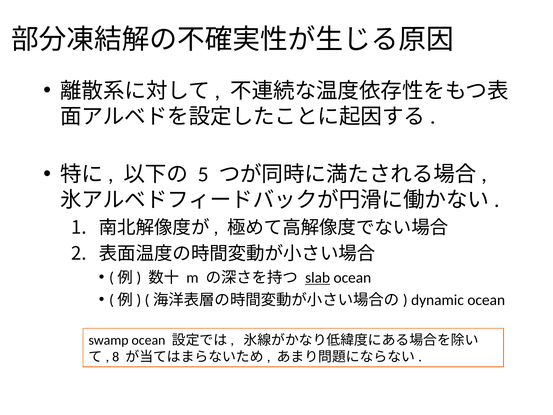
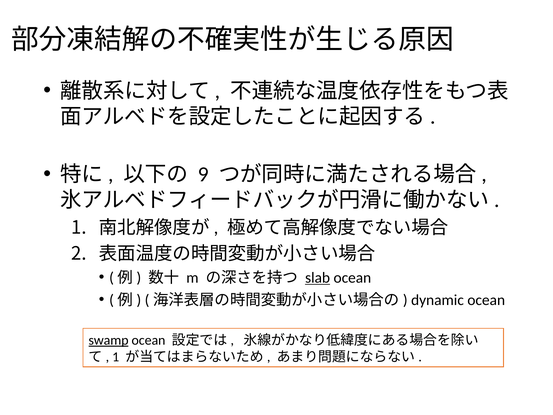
5: 5 -> 9
swamp underline: none -> present
8 at (116, 357): 8 -> 1
